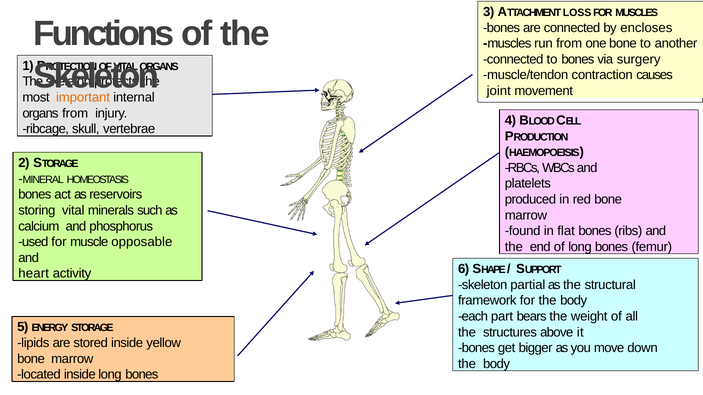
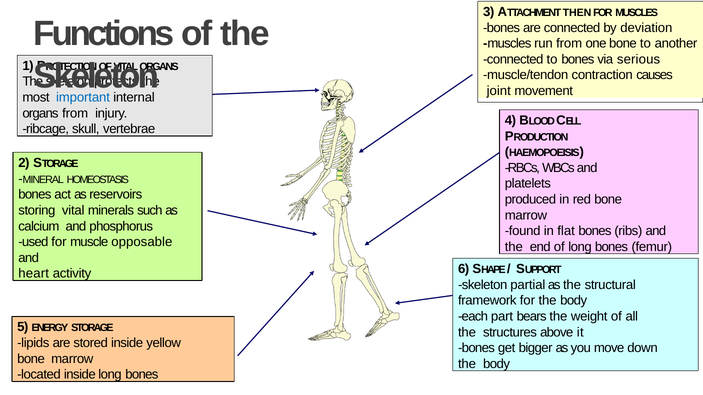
LOSS: LOSS -> THEN
encloses: encloses -> deviation
surgery: surgery -> serious
important colour: orange -> blue
